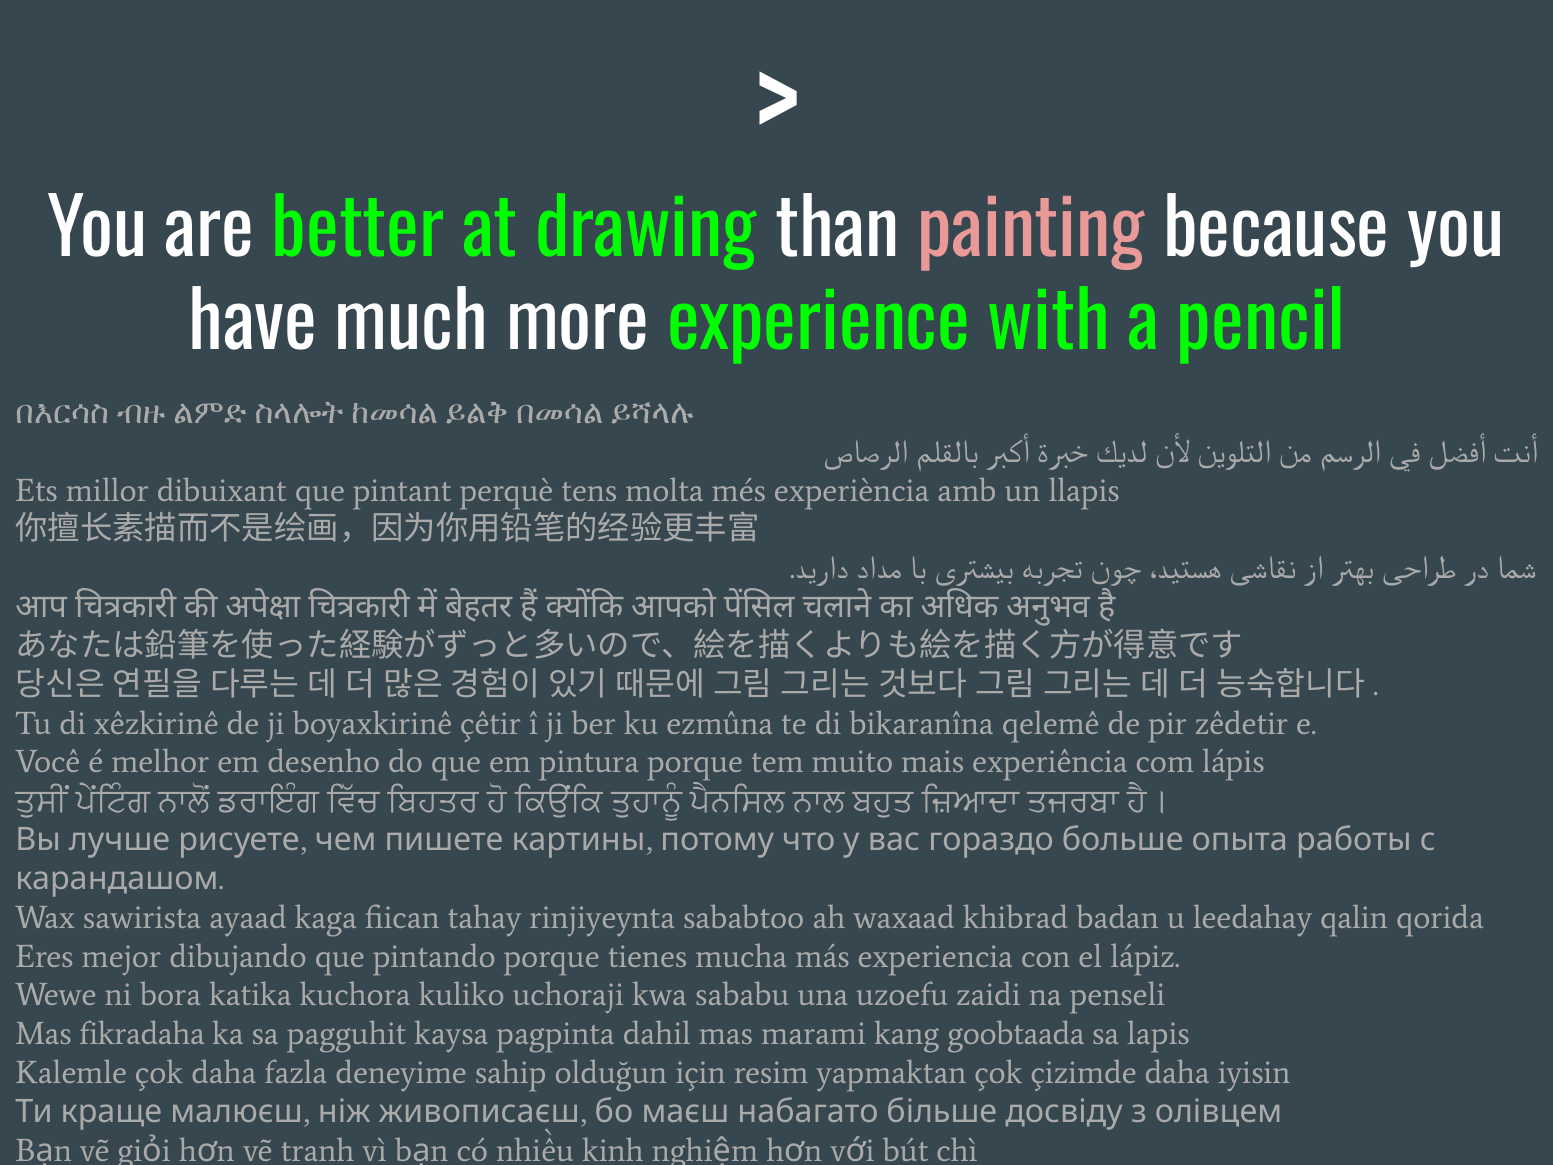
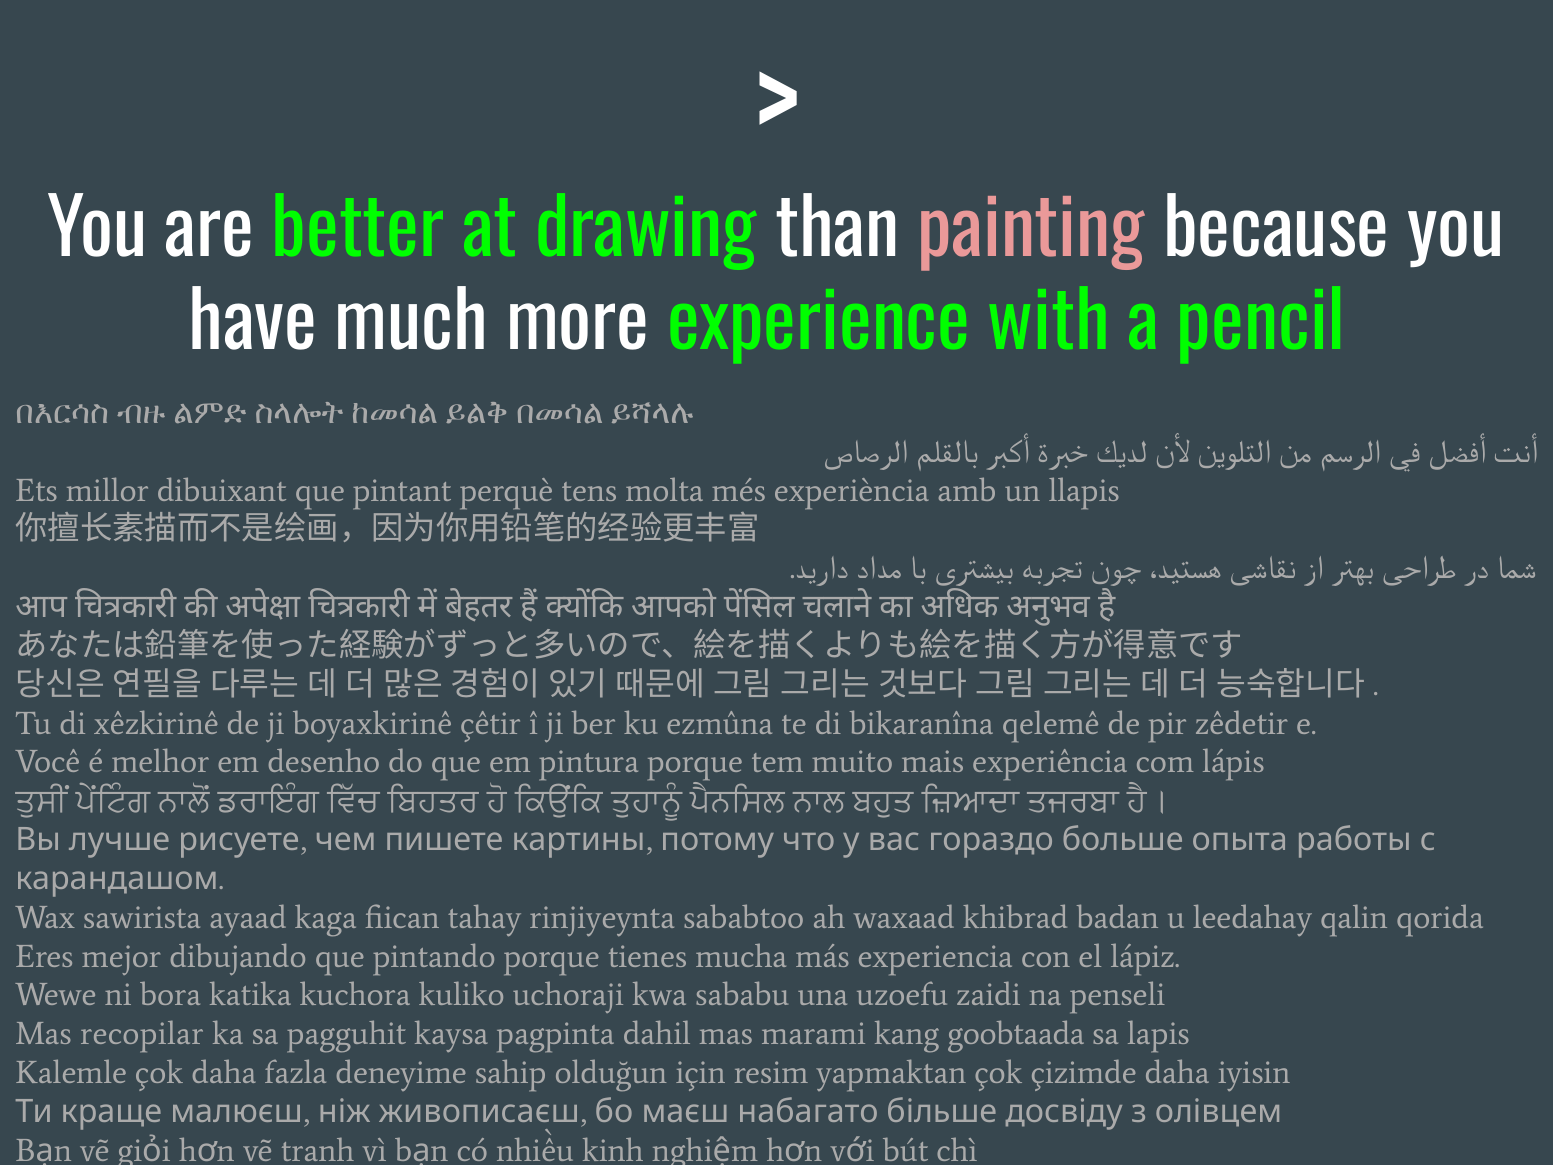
fikradaha: fikradaha -> recopilar
